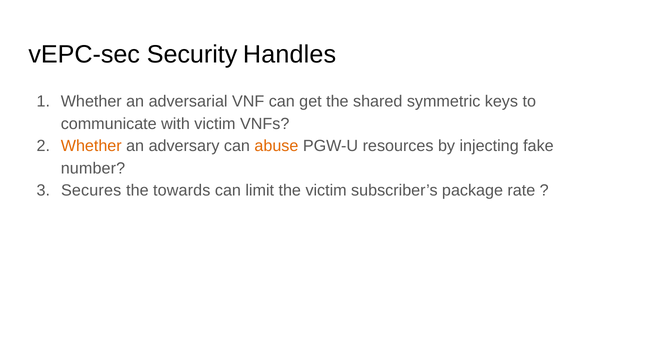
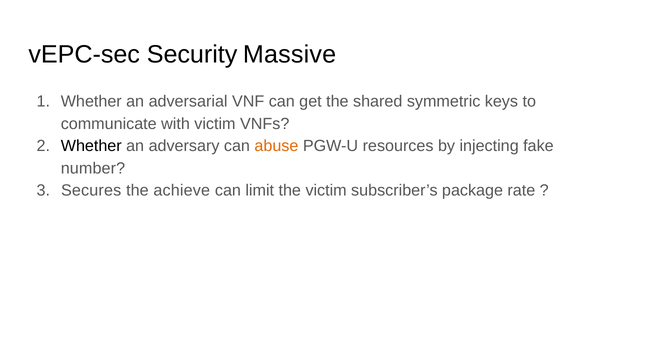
Handles: Handles -> Massive
Whether at (91, 146) colour: orange -> black
towards: towards -> achieve
